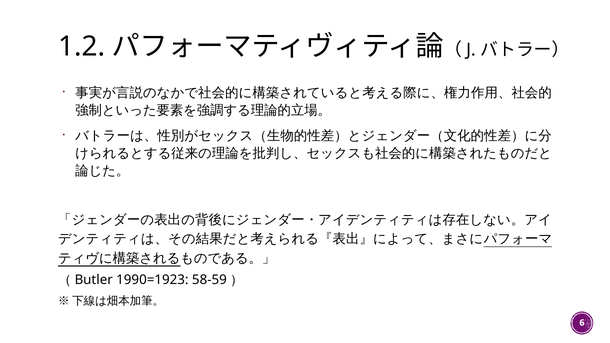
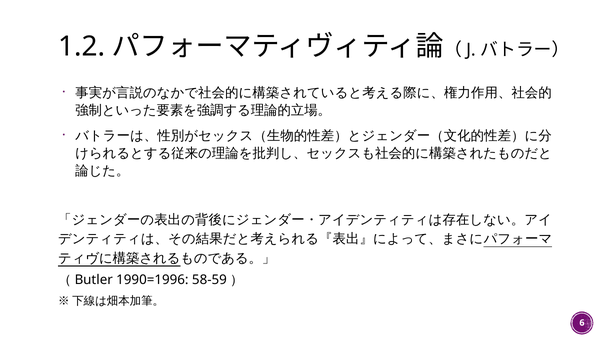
1990=1923: 1990=1923 -> 1990=1996
